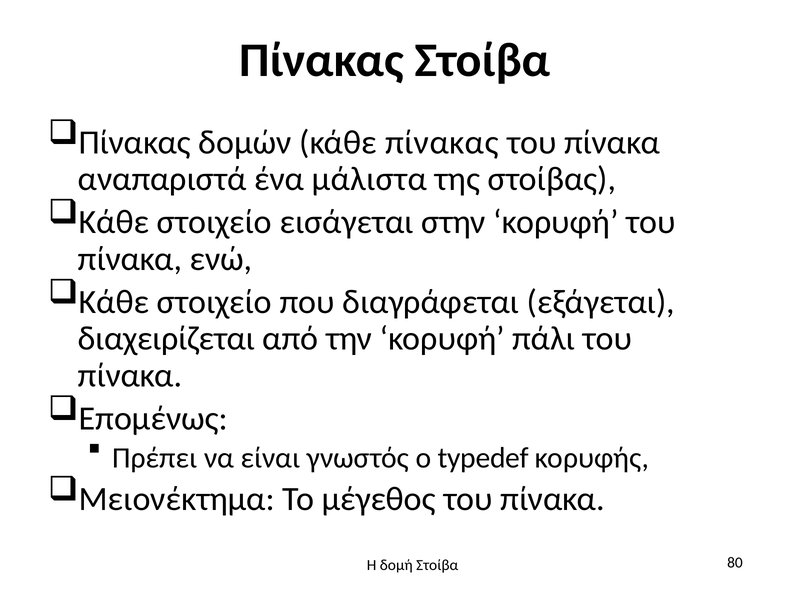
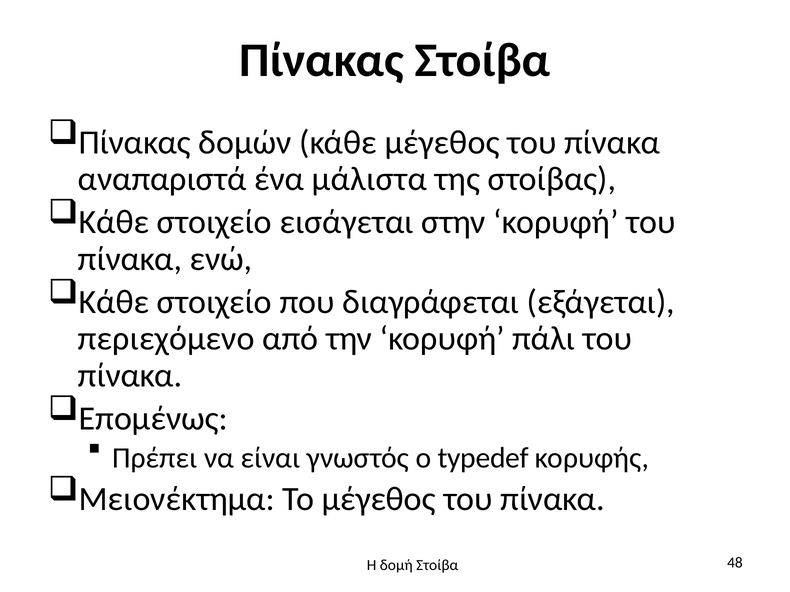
κάθε πίνακας: πίνακας -> μέγεθος
διαχειρίζεται: διαχειρίζεται -> περιεχόμενο
80: 80 -> 48
